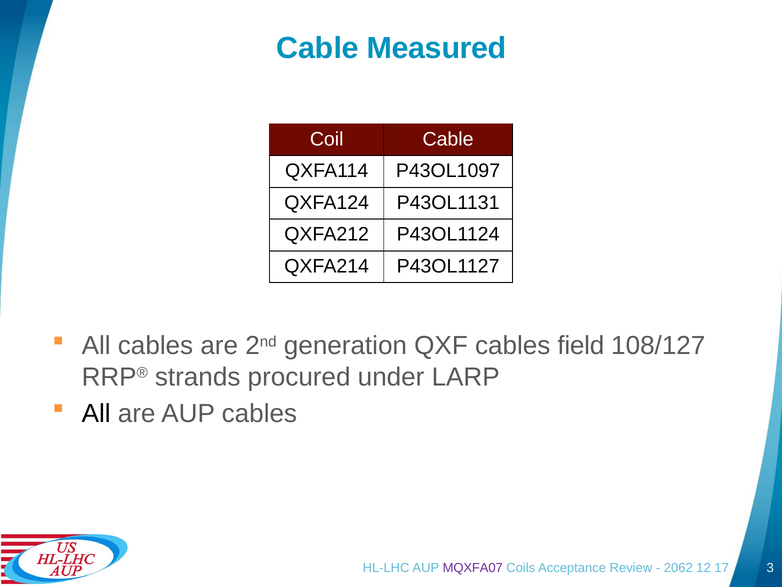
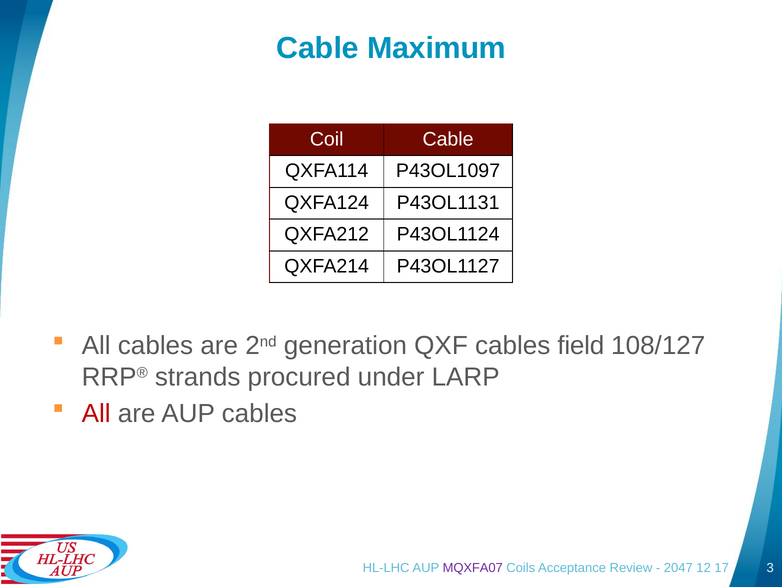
Measured: Measured -> Maximum
All at (96, 413) colour: black -> red
2062: 2062 -> 2047
